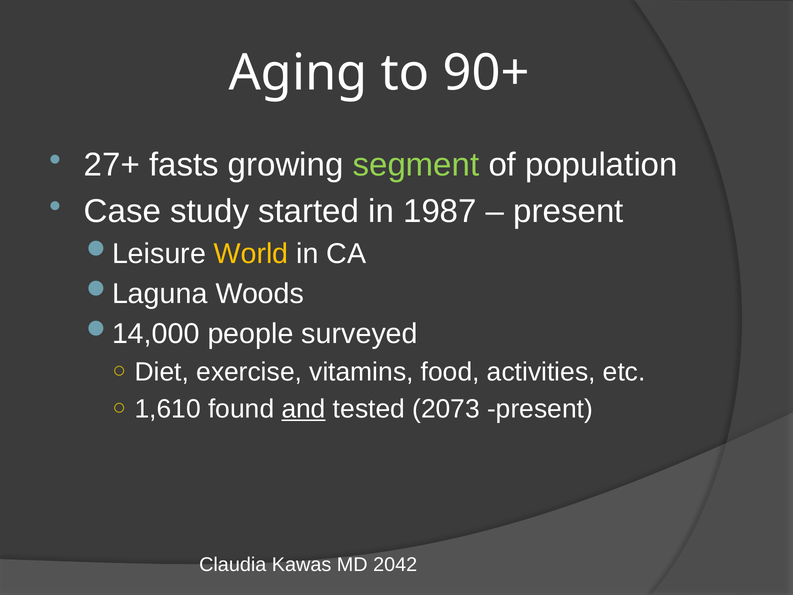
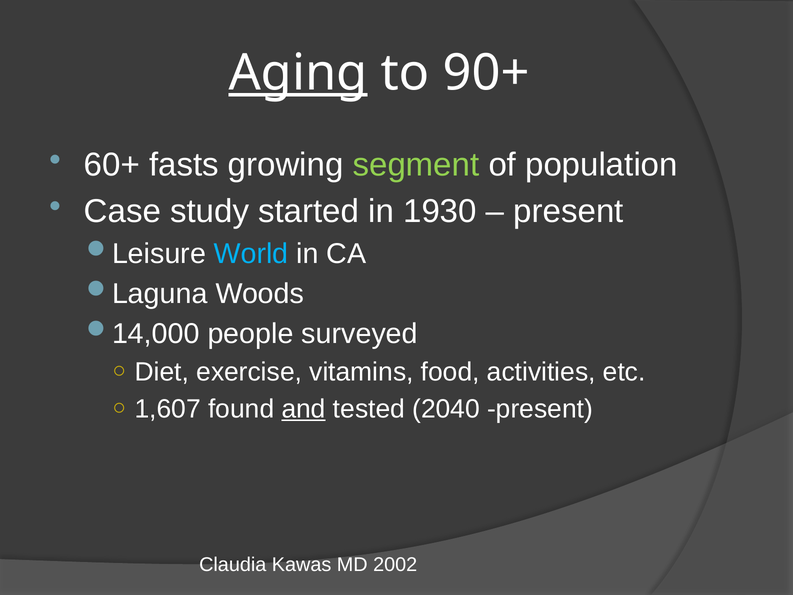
Aging underline: none -> present
27+: 27+ -> 60+
1987: 1987 -> 1930
World colour: yellow -> light blue
1,610: 1,610 -> 1,607
2073: 2073 -> 2040
2042: 2042 -> 2002
